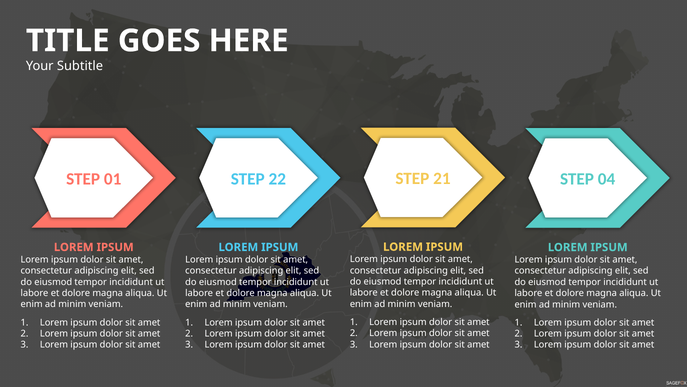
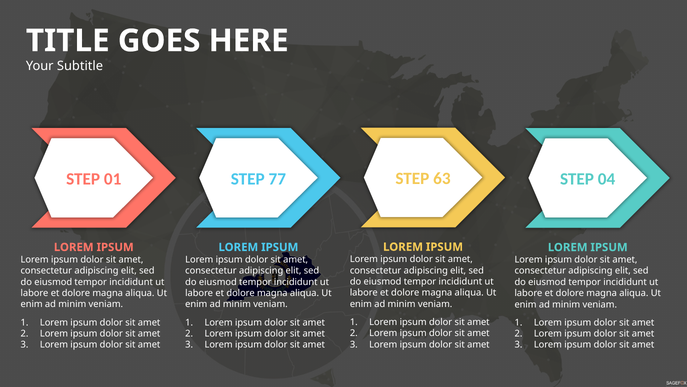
21: 21 -> 63
22: 22 -> 77
